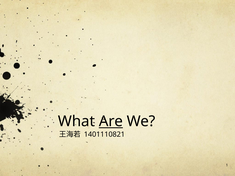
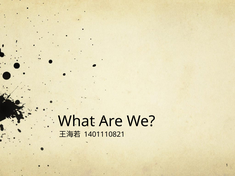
Are underline: present -> none
